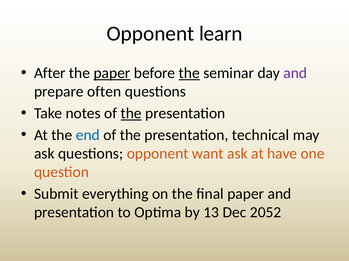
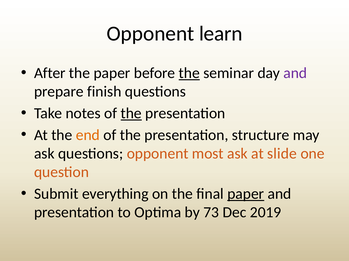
paper at (112, 73) underline: present -> none
often: often -> finish
end colour: blue -> orange
technical: technical -> structure
want: want -> most
have: have -> slide
paper at (246, 194) underline: none -> present
13: 13 -> 73
2052: 2052 -> 2019
